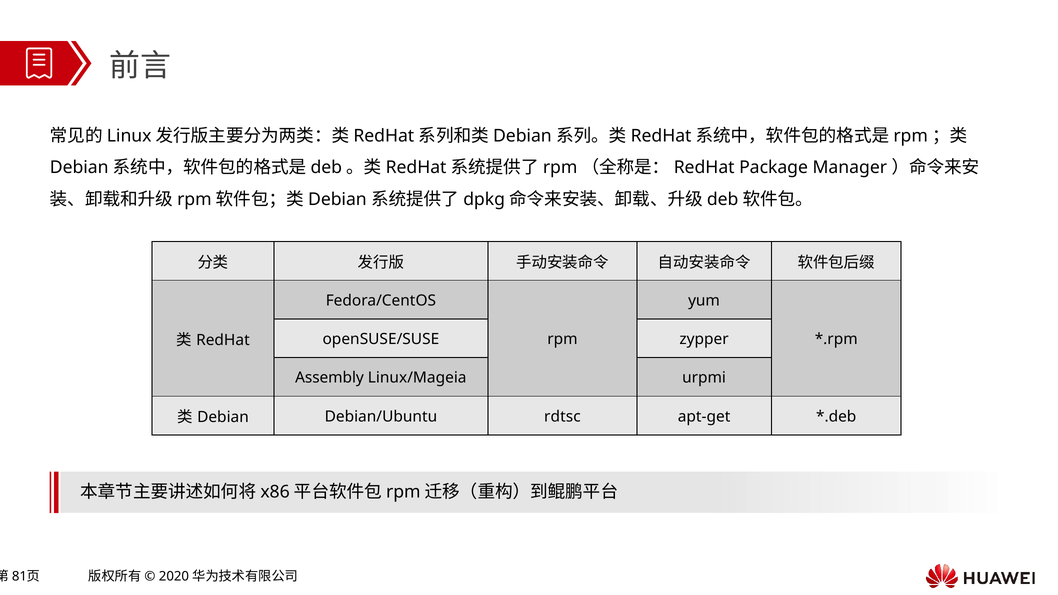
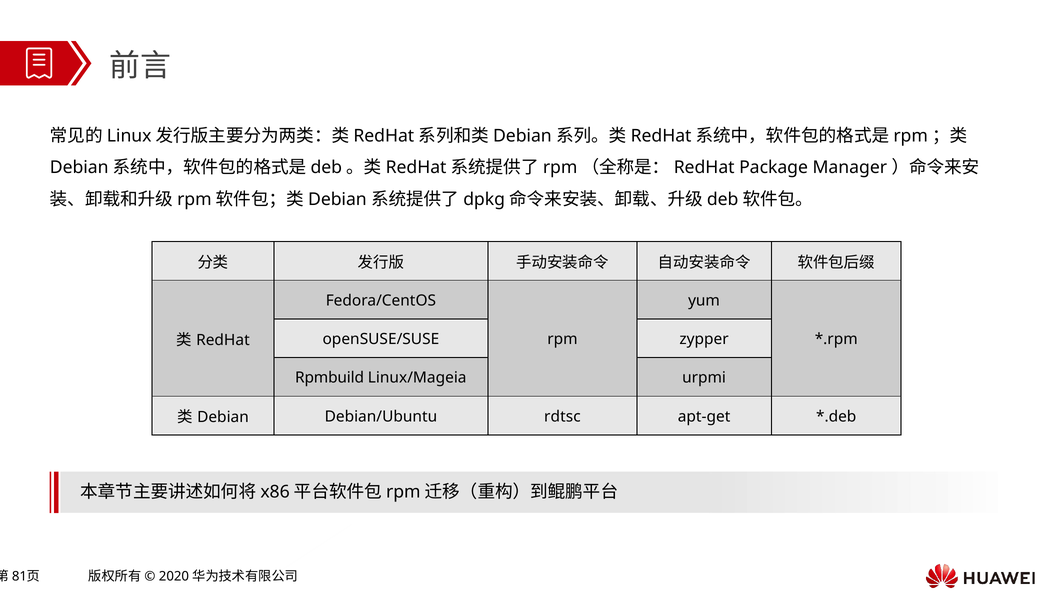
Assembly: Assembly -> Rpmbuild
